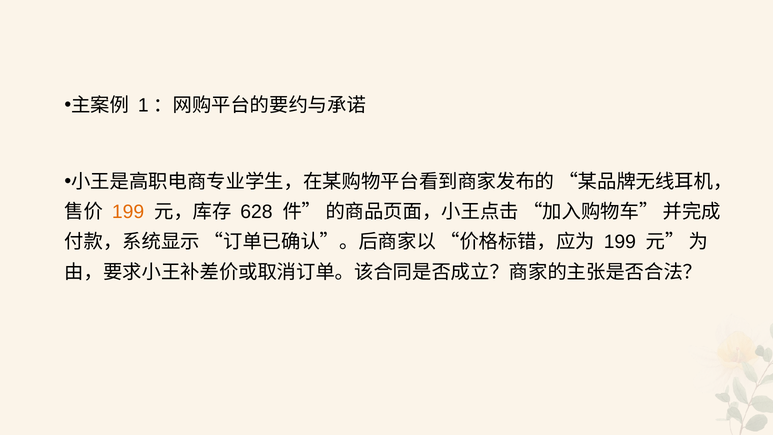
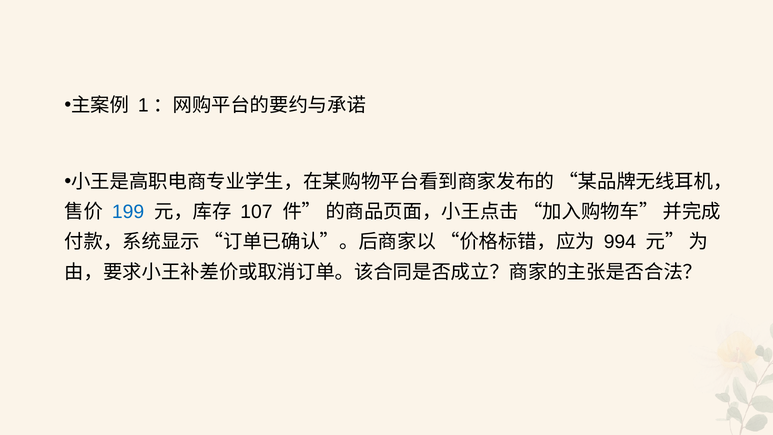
199 at (128, 212) colour: orange -> blue
628: 628 -> 107
199 at (620, 242): 199 -> 994
